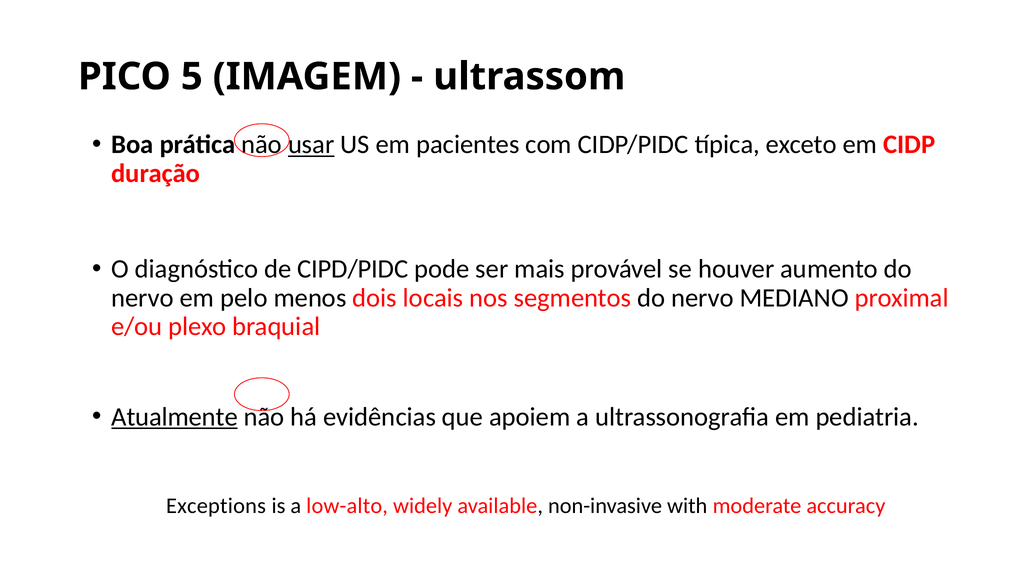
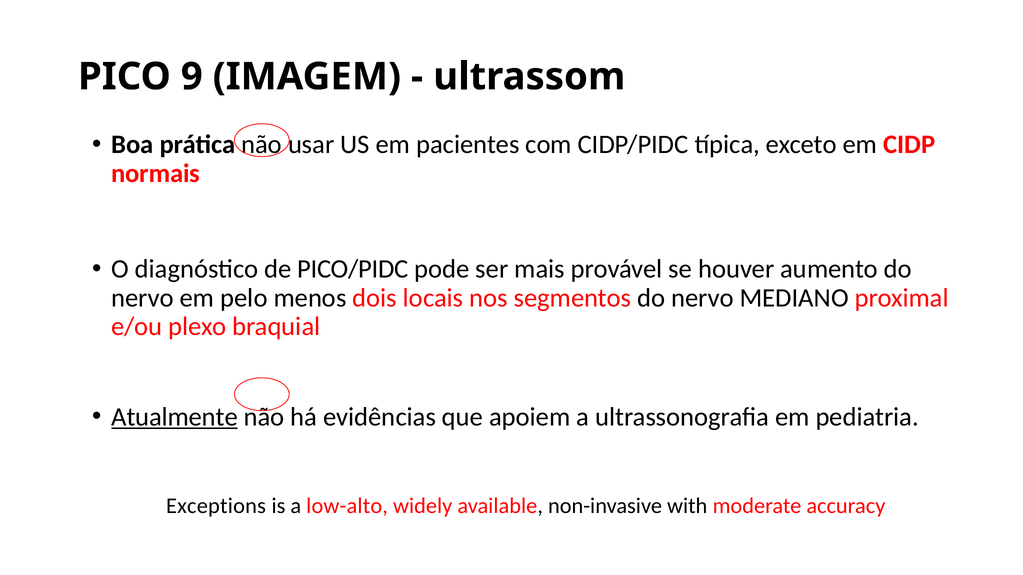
5: 5 -> 9
usar underline: present -> none
duração: duração -> normais
CIPD/PIDC: CIPD/PIDC -> PICO/PIDC
